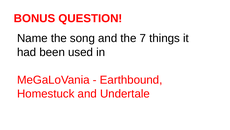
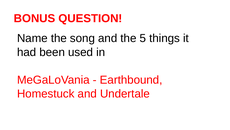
7: 7 -> 5
